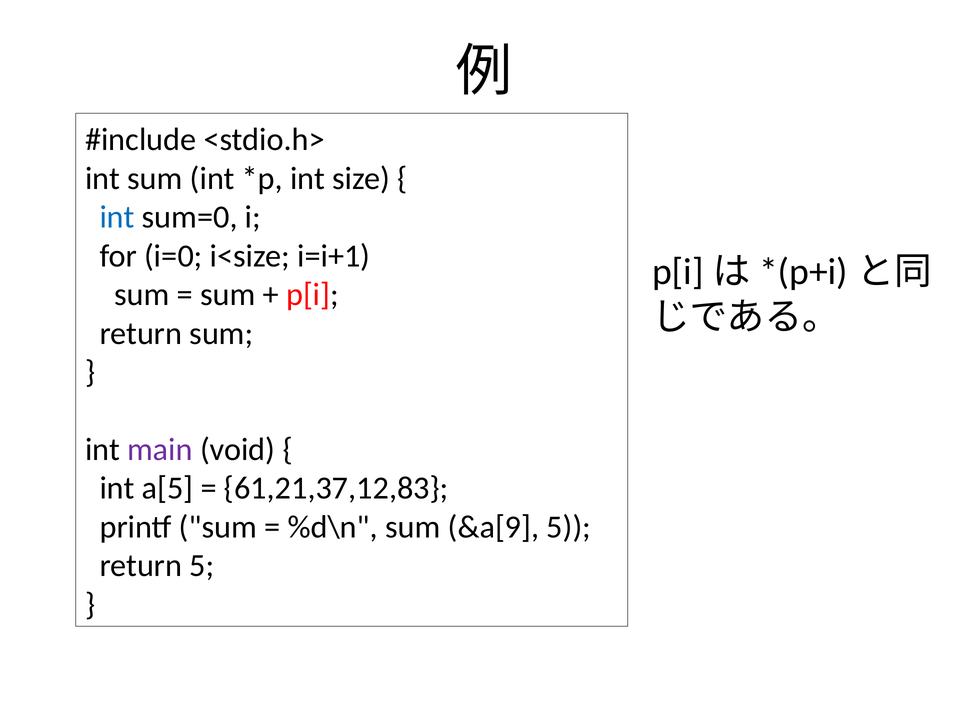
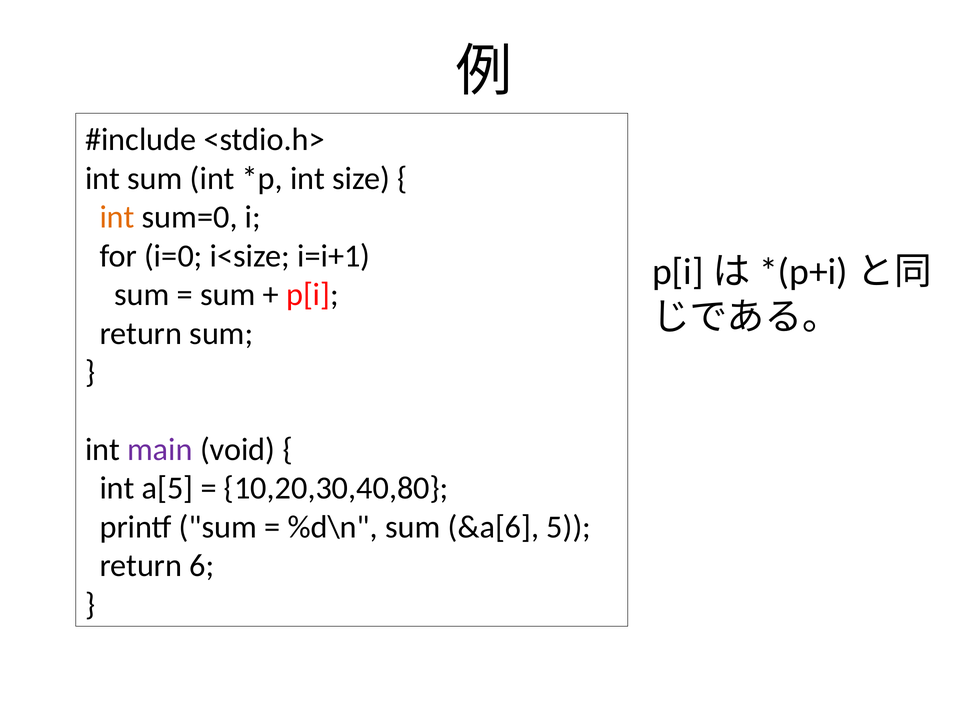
int at (117, 217) colour: blue -> orange
61,21,37,12,83: 61,21,37,12,83 -> 10,20,30,40,80
&a[9: &a[9 -> &a[6
return 5: 5 -> 6
